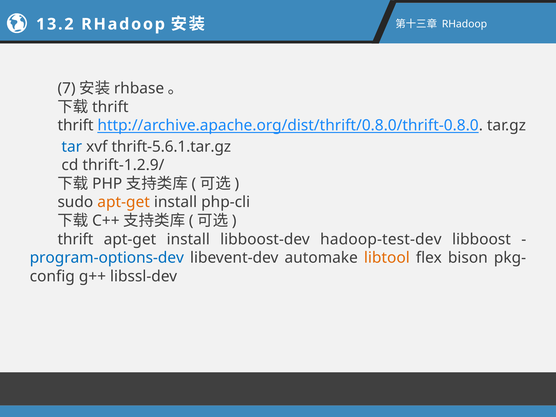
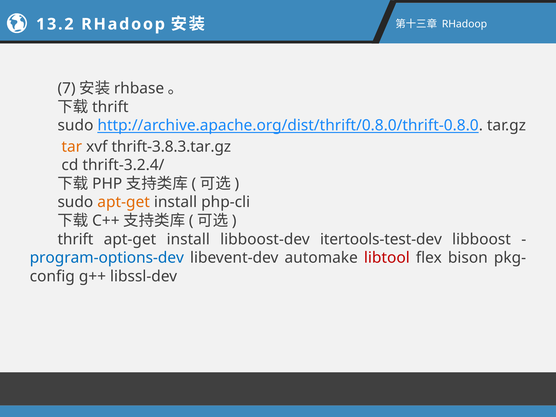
thrift at (76, 125): thrift -> sudo
tar colour: blue -> orange
thrift-5.6.1.tar.gz: thrift-5.6.1.tar.gz -> thrift-3.8.3.tar.gz
thrift-1.2.9/: thrift-1.2.9/ -> thrift-3.2.4/
hadoop-test-dev: hadoop-test-dev -> itertools-test-dev
libtool colour: orange -> red
